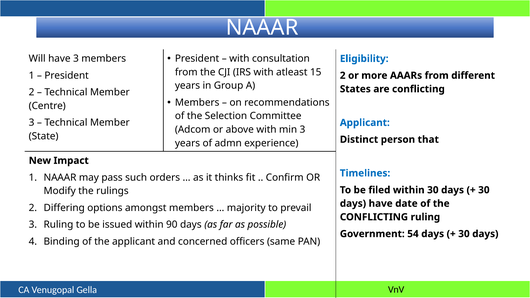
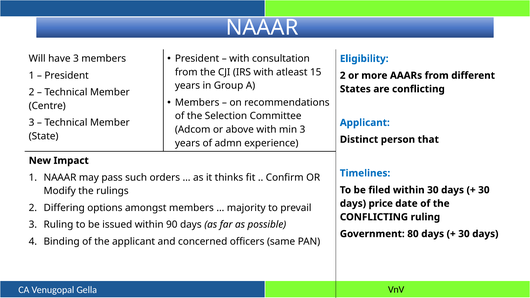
days have: have -> price
54: 54 -> 80
